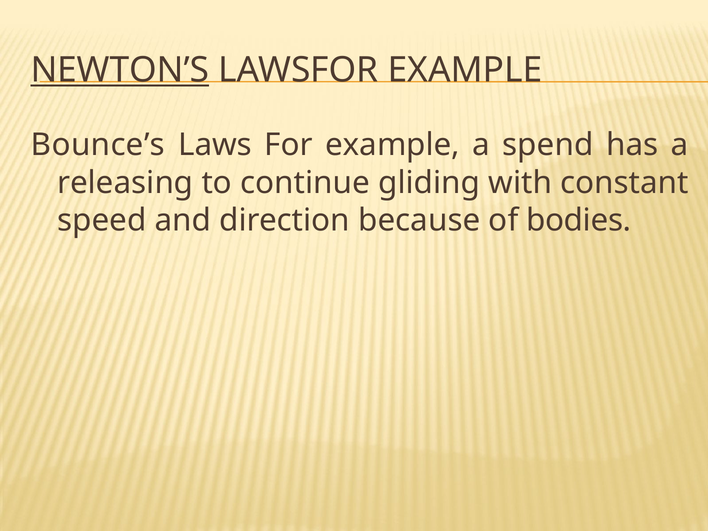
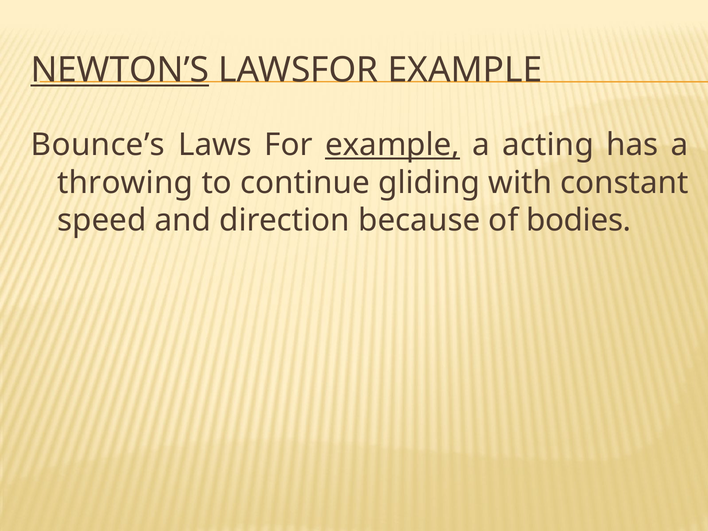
example at (393, 145) underline: none -> present
spend: spend -> acting
releasing: releasing -> throwing
